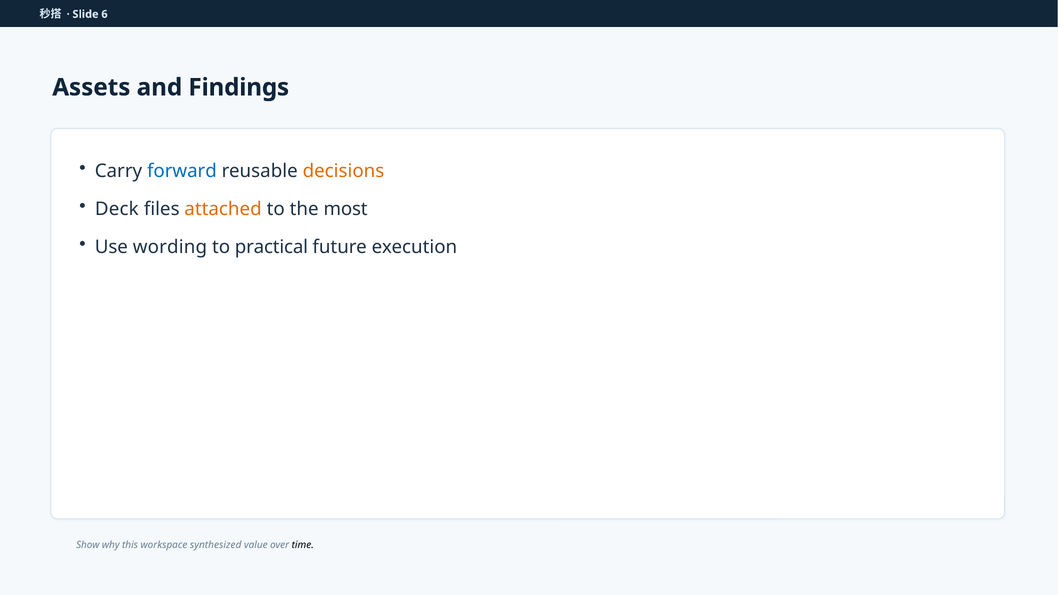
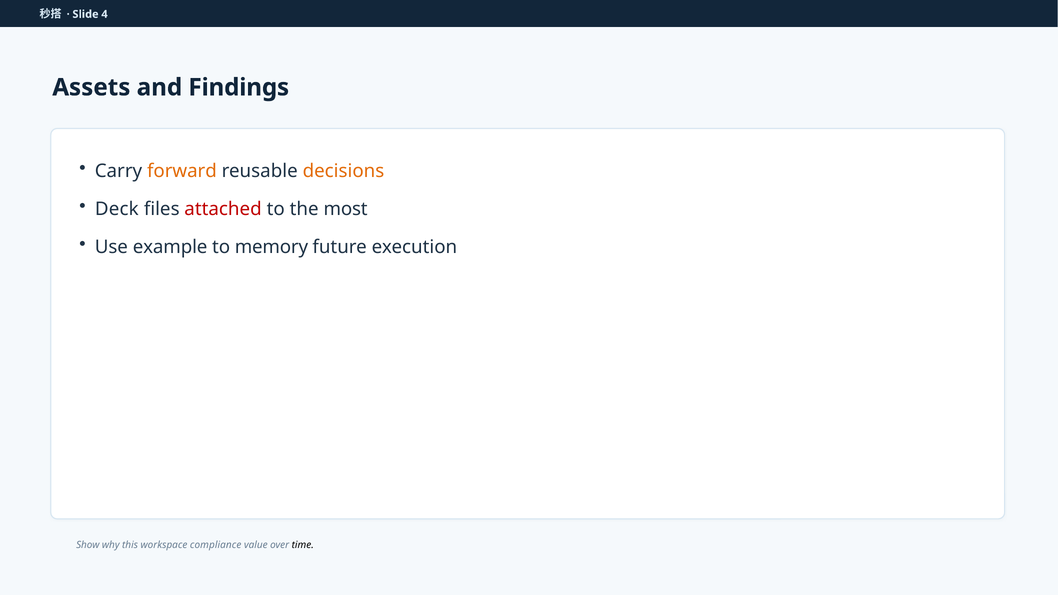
6: 6 -> 4
forward colour: blue -> orange
attached colour: orange -> red
wording: wording -> example
practical: practical -> memory
synthesized: synthesized -> compliance
